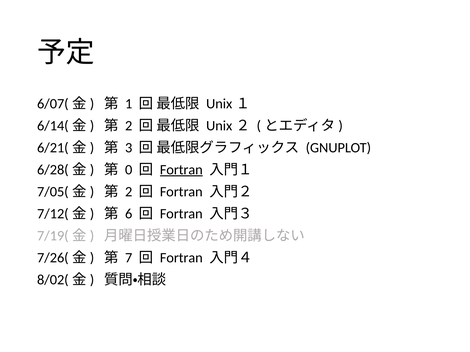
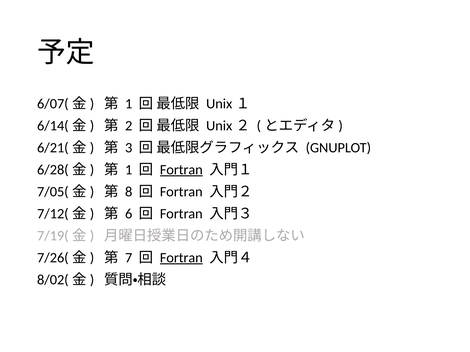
0 at (129, 170): 0 -> 1
2 at (129, 192): 2 -> 8
Fortran at (181, 258) underline: none -> present
